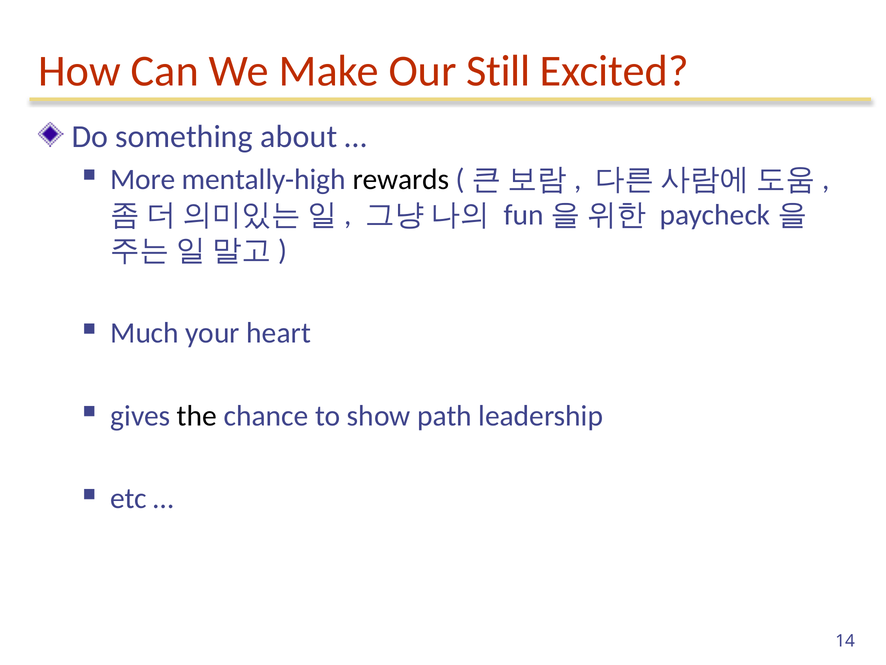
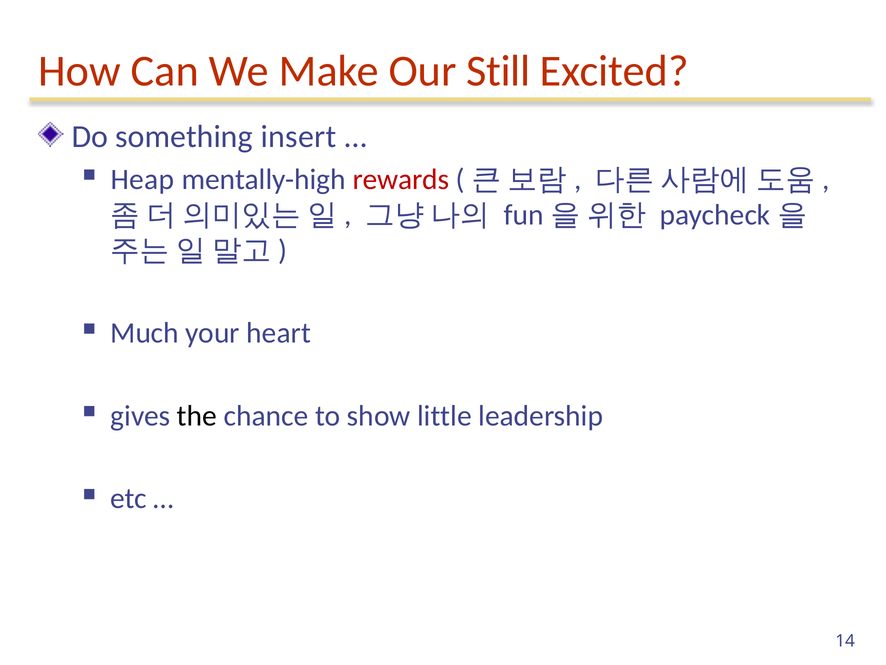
about: about -> insert
More: More -> Heap
rewards colour: black -> red
path: path -> little
